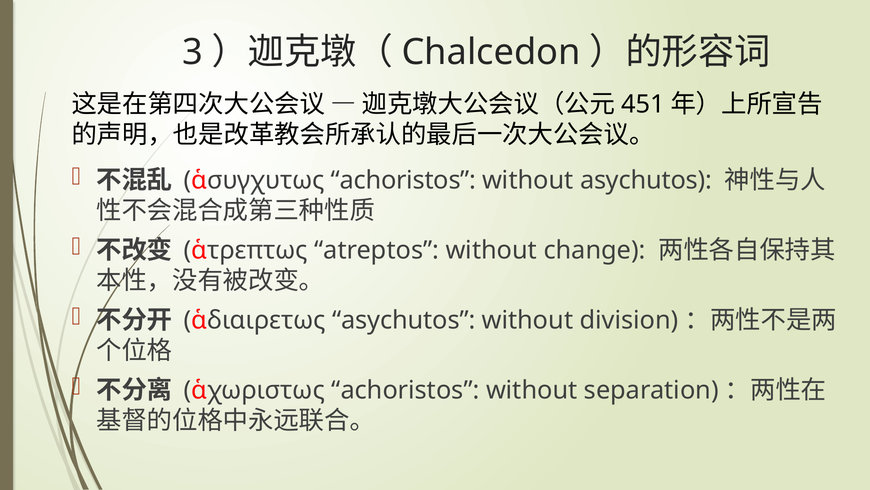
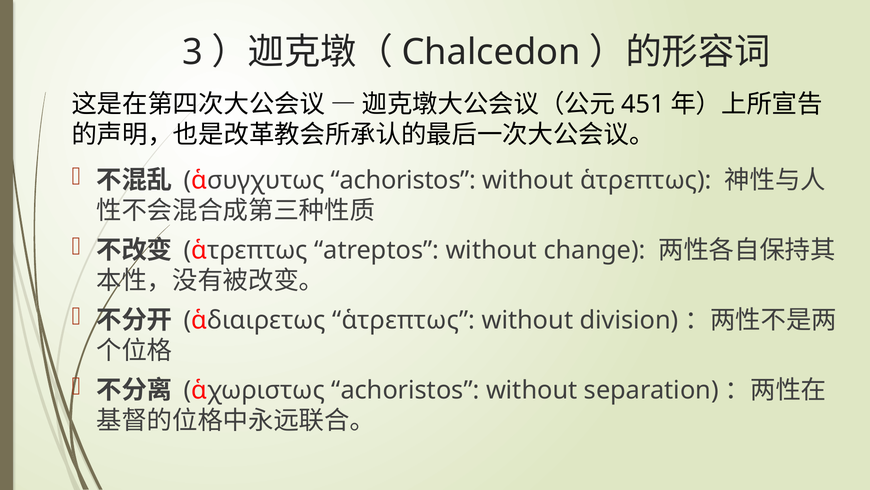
without asychutos: asychutos -> ἁτρεπτως
ἁδιαιρετως asychutos: asychutos -> ἁτρεπτως
